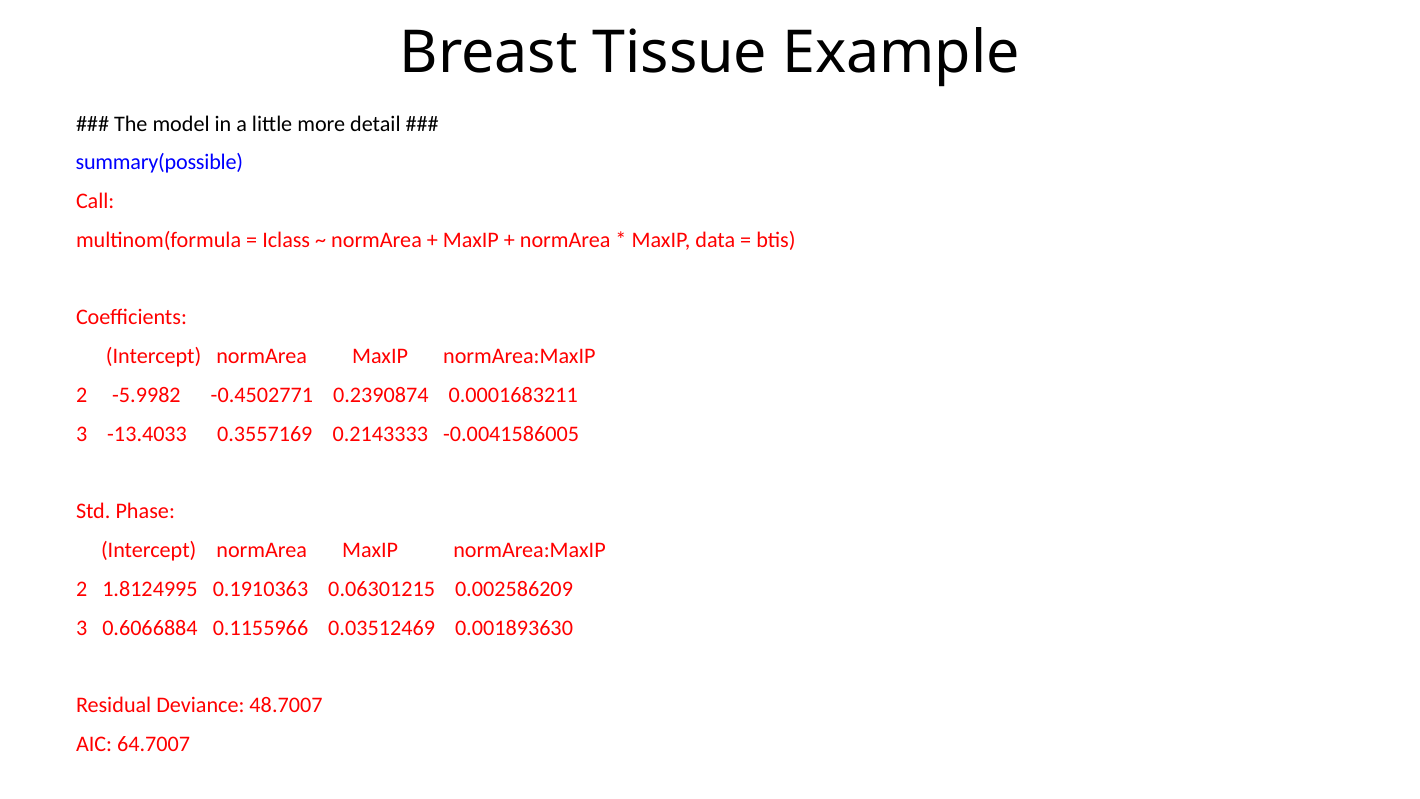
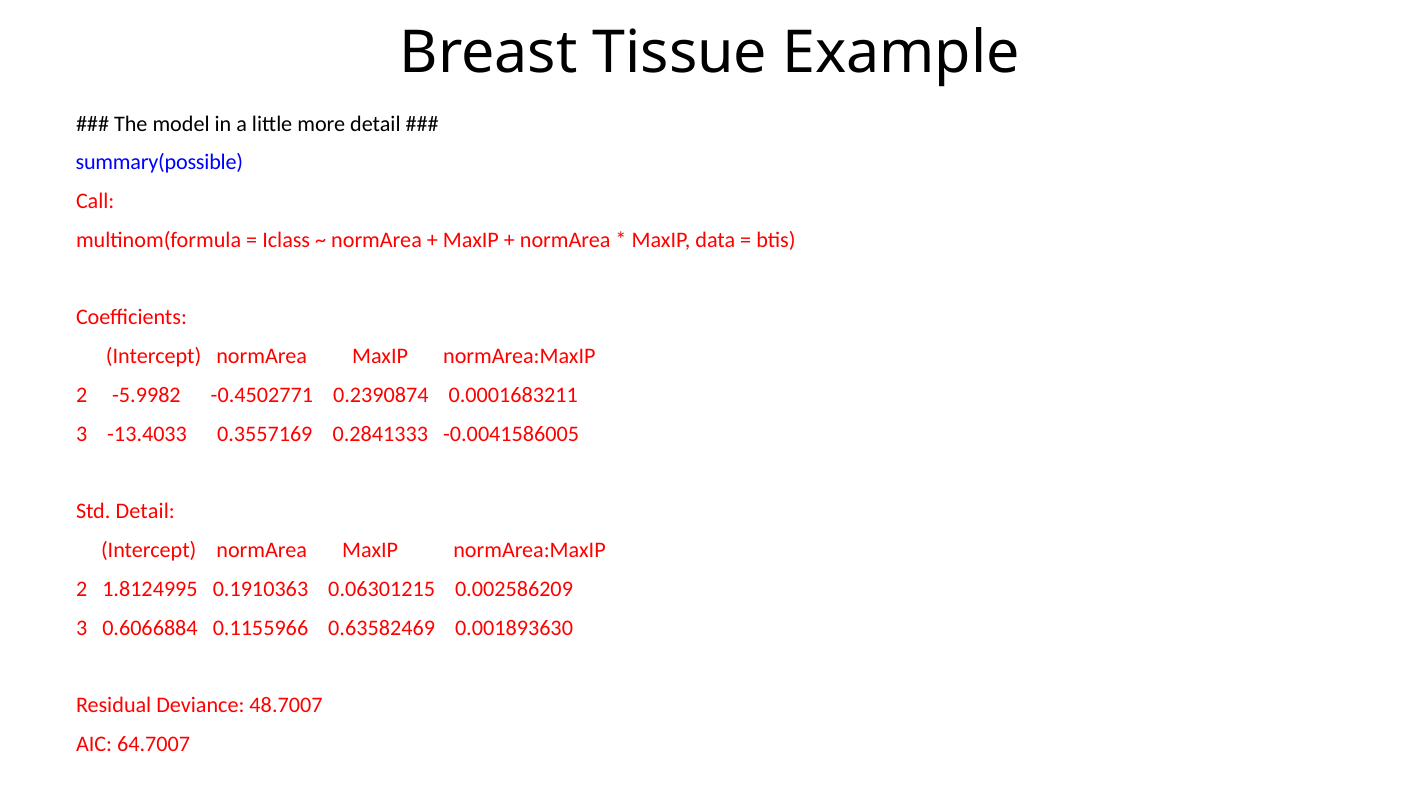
0.2143333: 0.2143333 -> 0.2841333
Std Phase: Phase -> Detail
0.03512469: 0.03512469 -> 0.63582469
